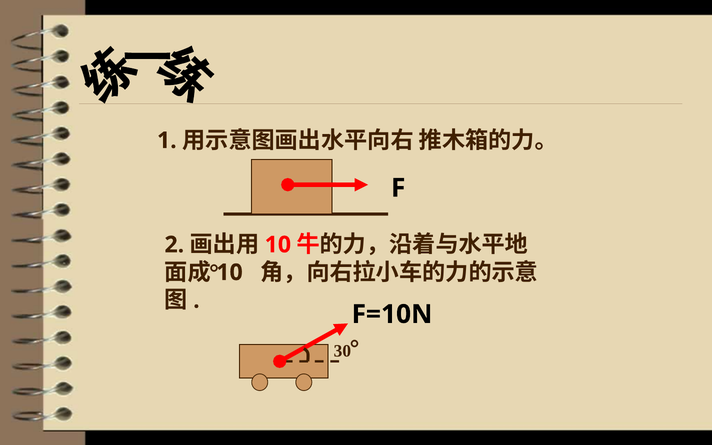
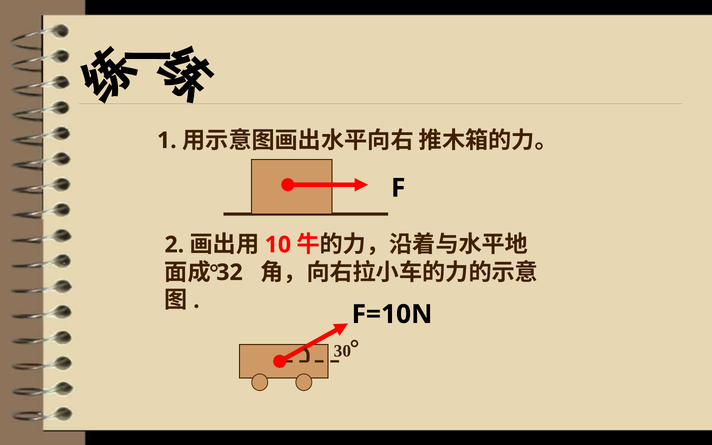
10 at (230, 272): 10 -> 32
